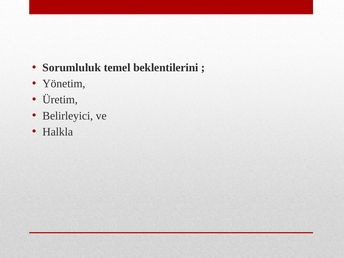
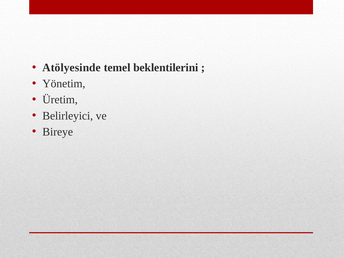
Sorumluluk: Sorumluluk -> Atölyesinde
Halkla: Halkla -> Bireye
